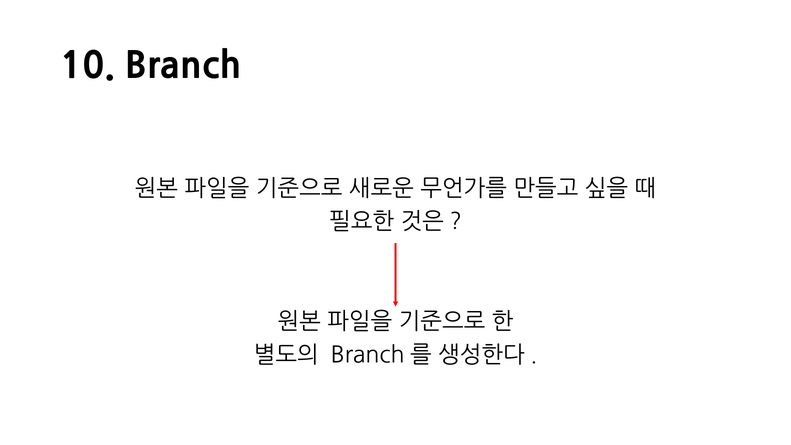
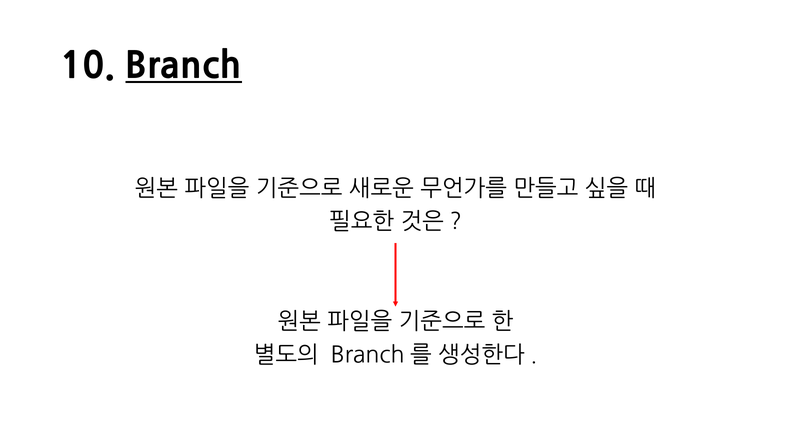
Branch underline: none -> present
